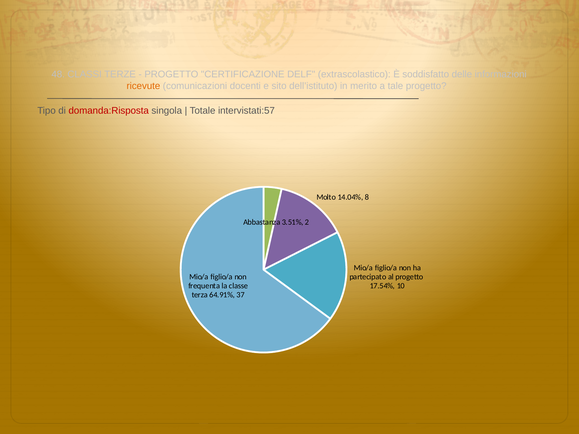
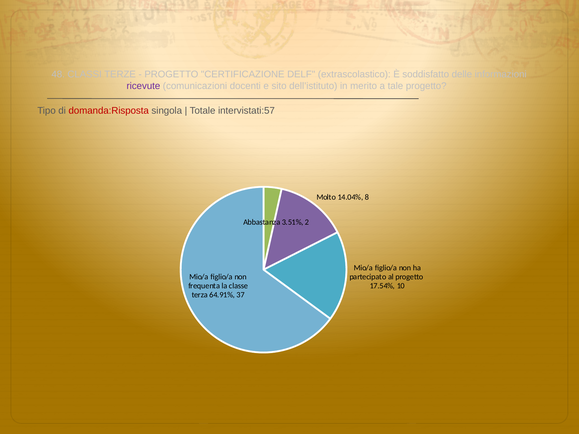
ricevute colour: orange -> purple
